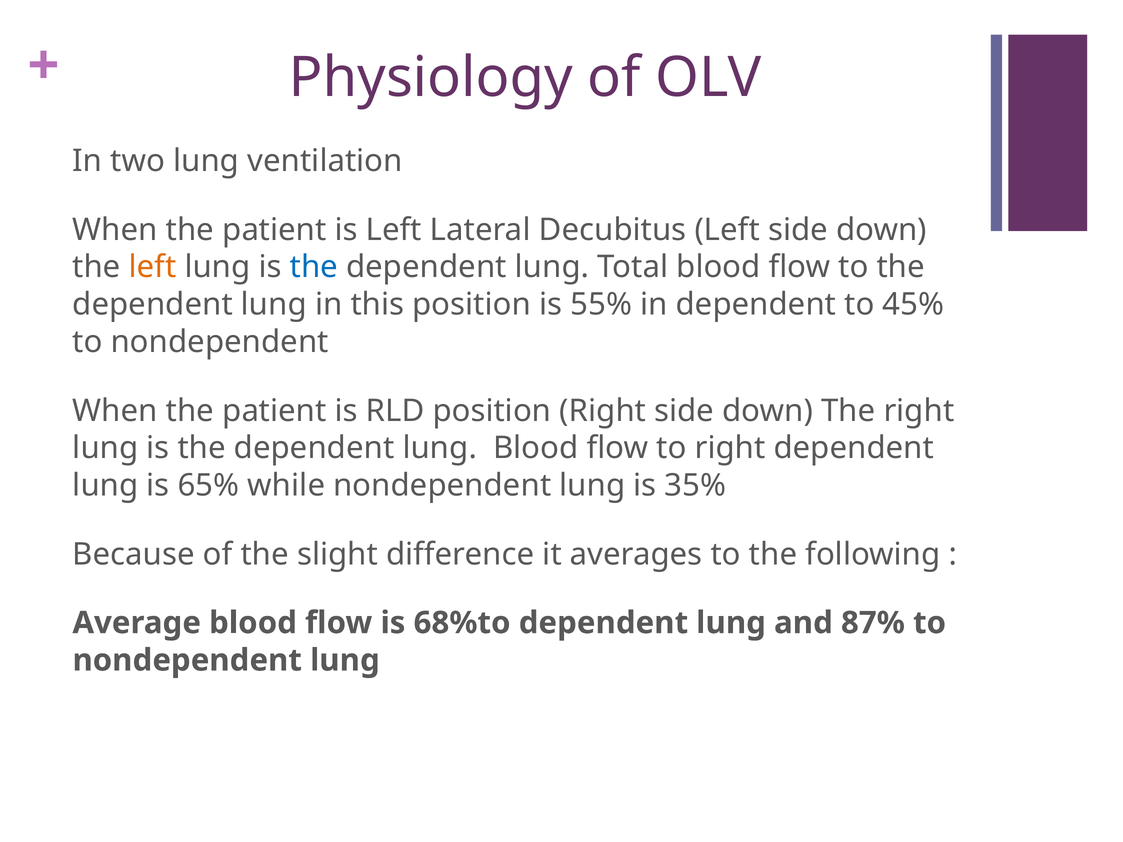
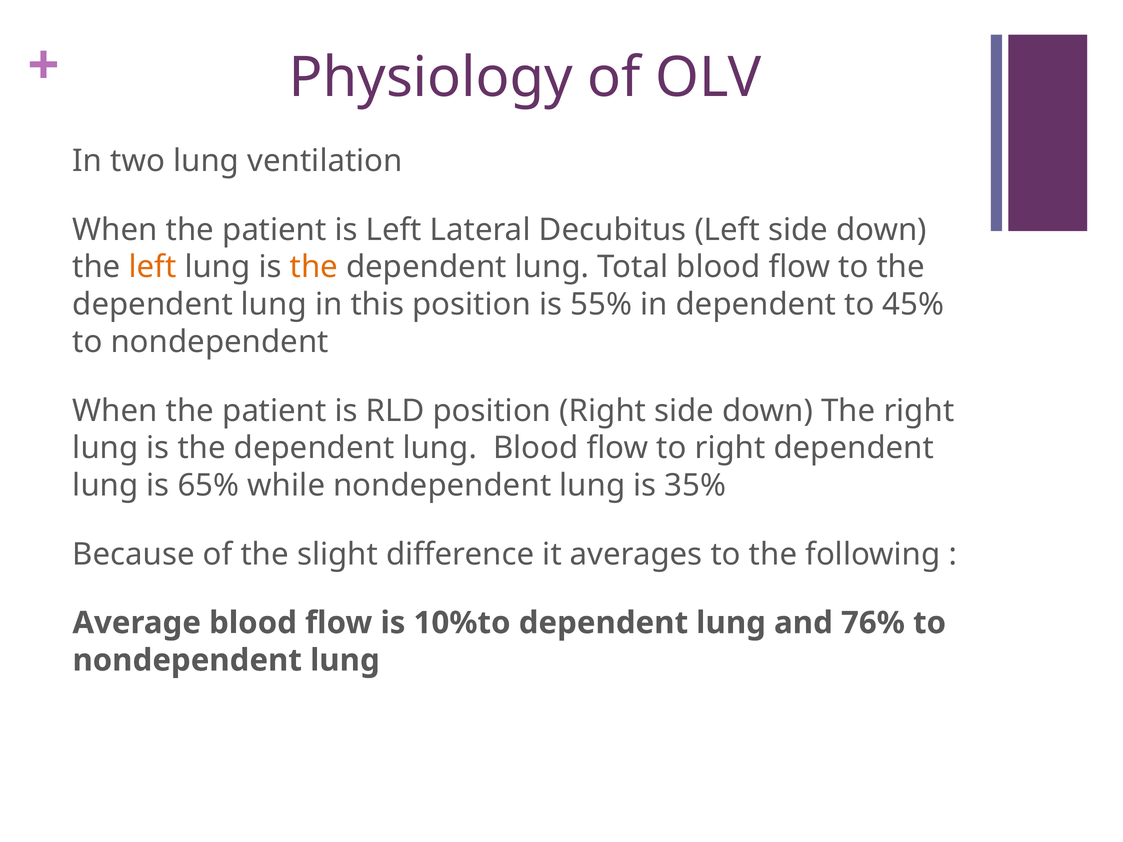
the at (314, 267) colour: blue -> orange
68%to: 68%to -> 10%to
87%: 87% -> 76%
